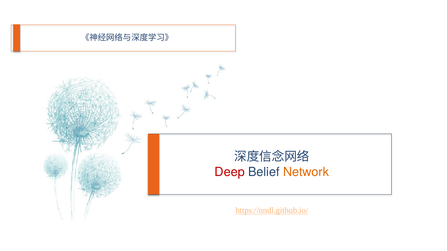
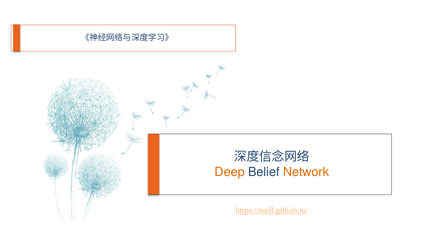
Deep colour: red -> orange
